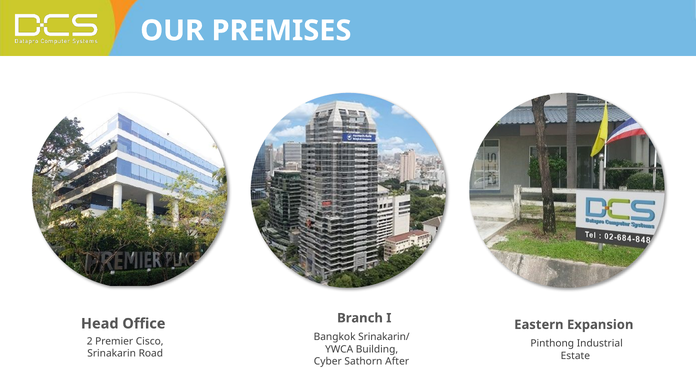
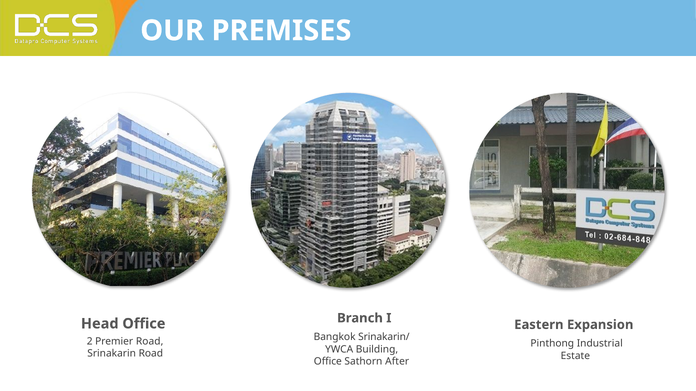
Premier Cisco: Cisco -> Road
Cyber at (328, 362): Cyber -> Office
